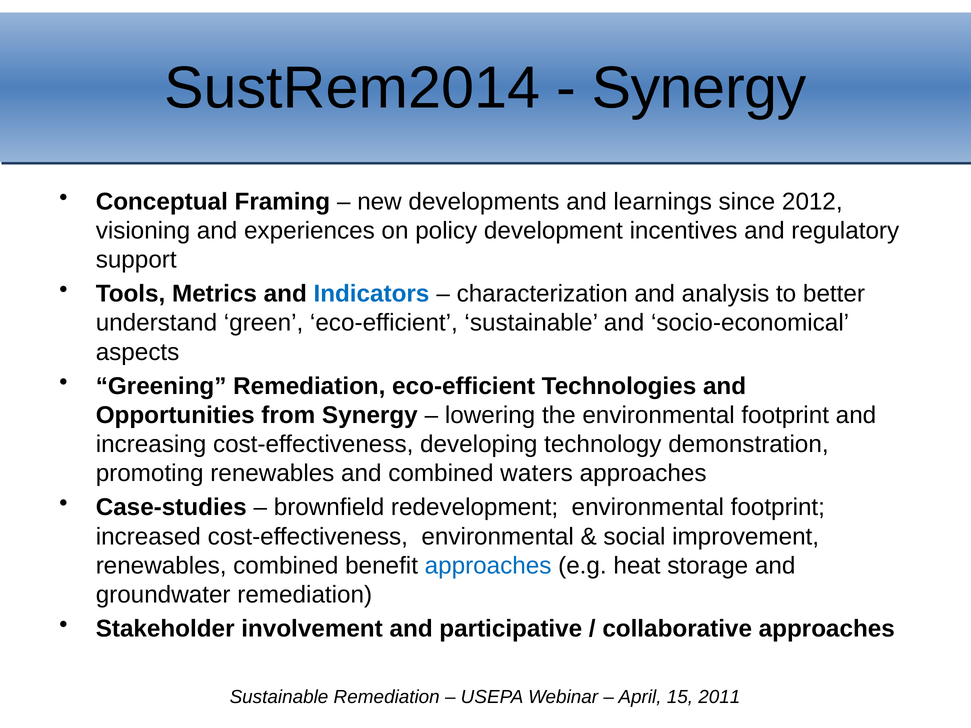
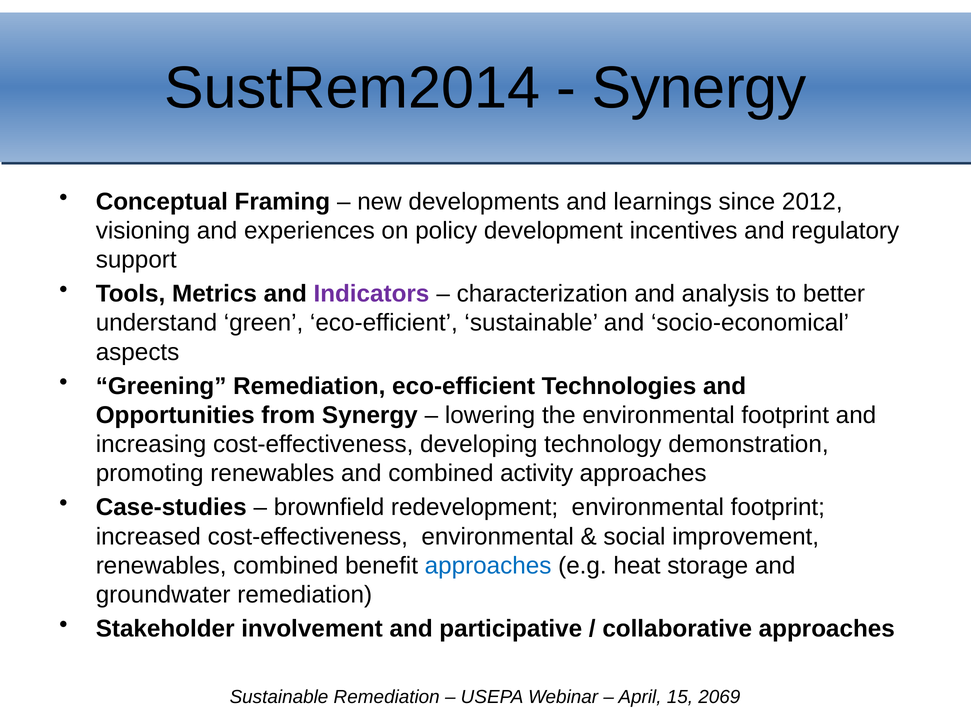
Indicators colour: blue -> purple
waters: waters -> activity
2011: 2011 -> 2069
